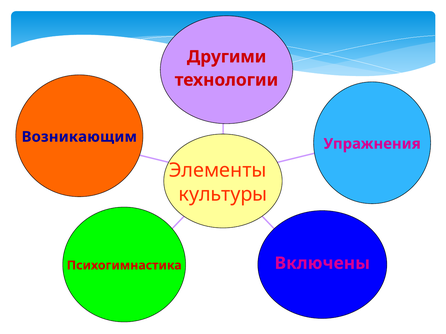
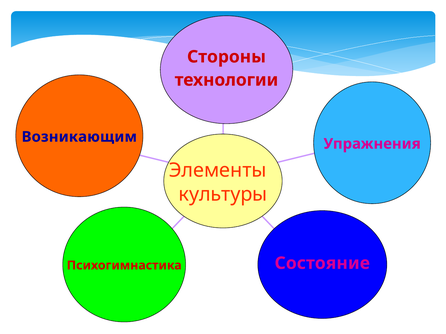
Другими: Другими -> Стороны
Включены: Включены -> Состояние
